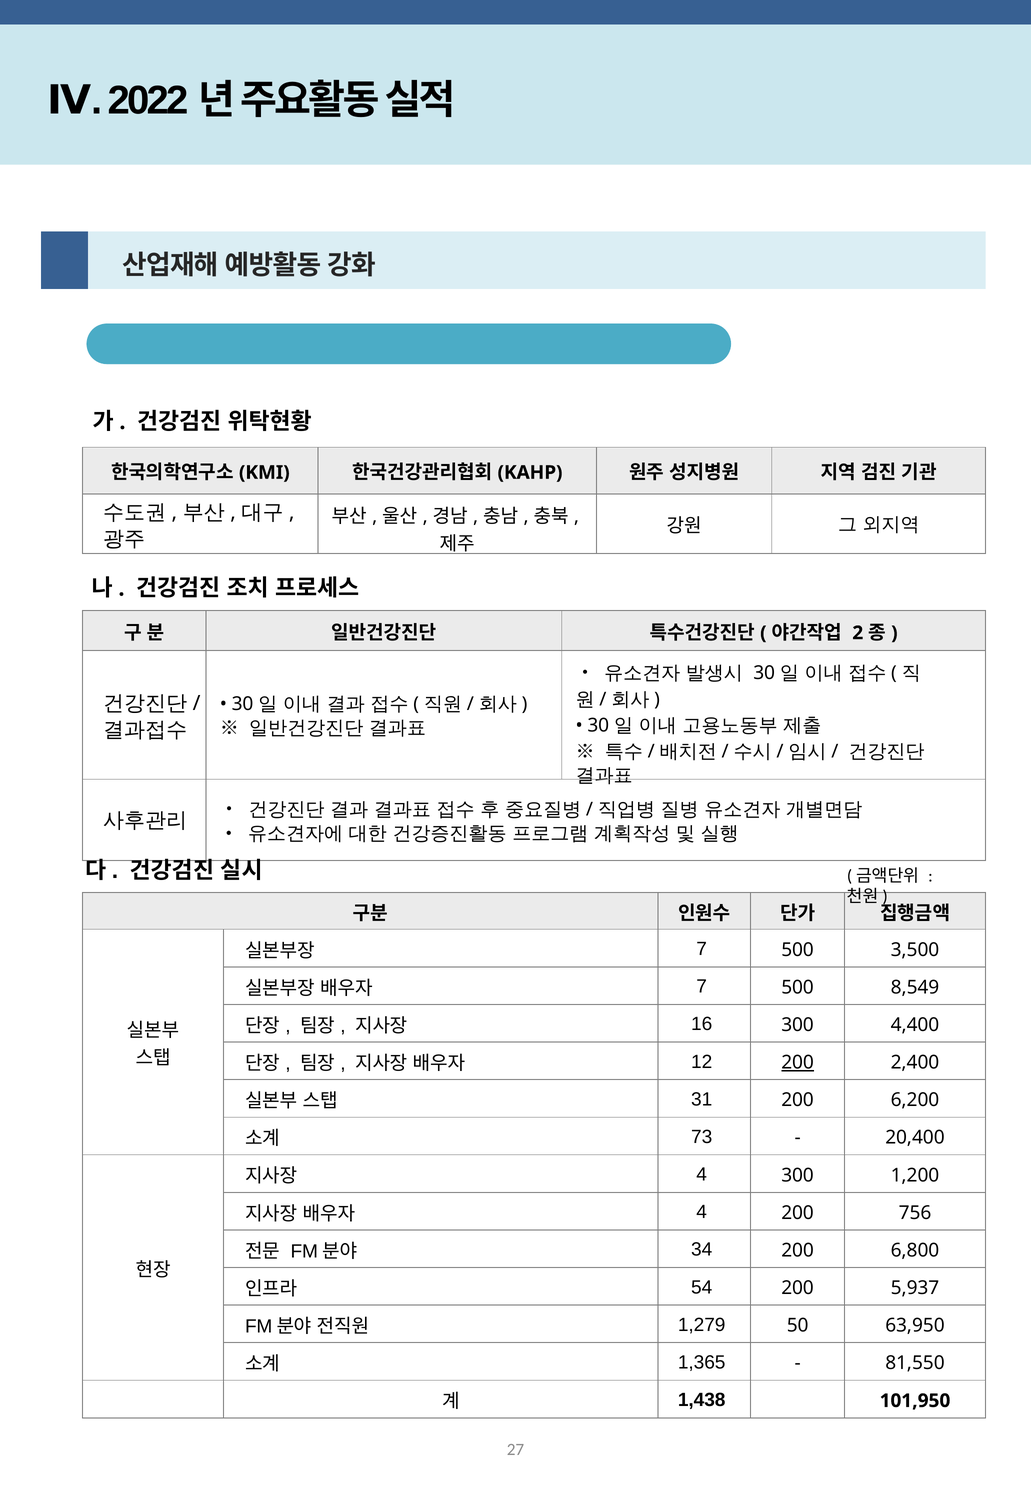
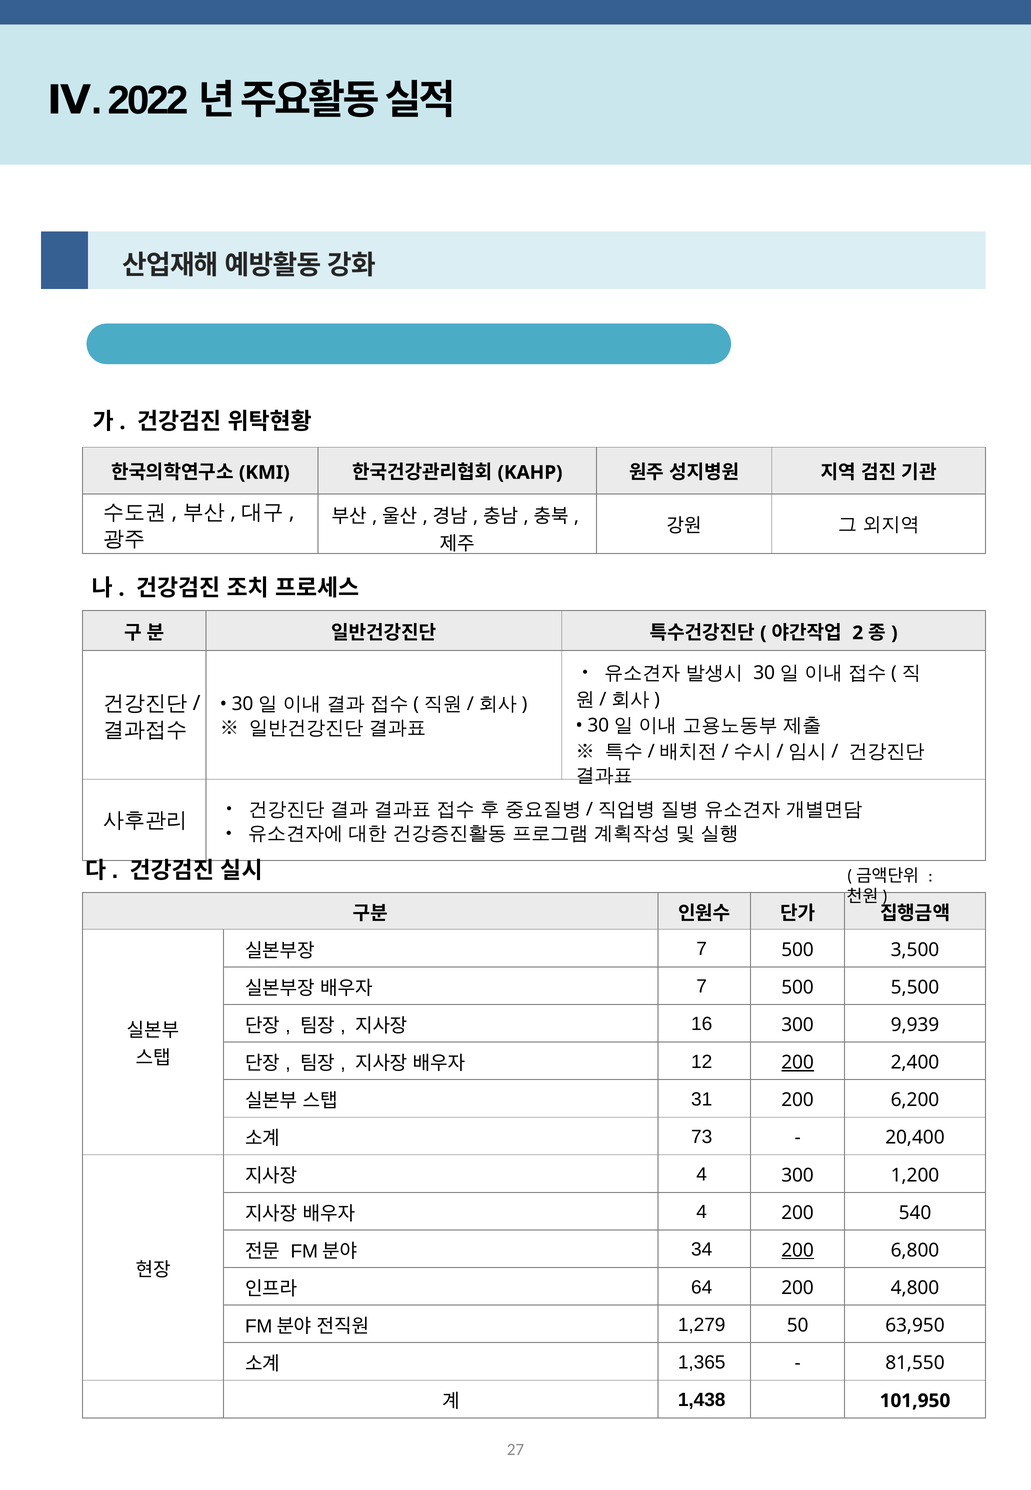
8,549: 8,549 -> 5,500
4,400: 4,400 -> 9,939
756: 756 -> 540
200 at (798, 1250) underline: none -> present
54: 54 -> 64
5,937: 5,937 -> 4,800
